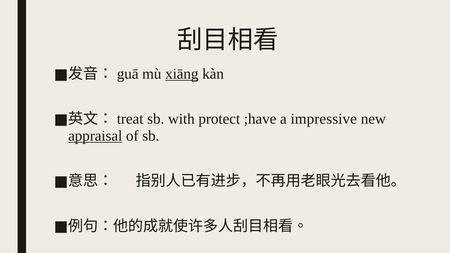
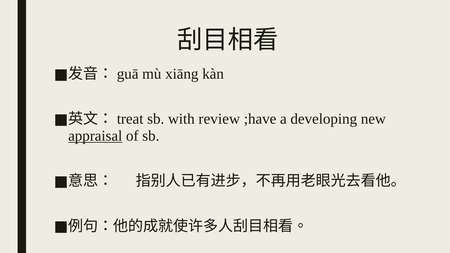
xiāng underline: present -> none
protect: protect -> review
impressive: impressive -> developing
